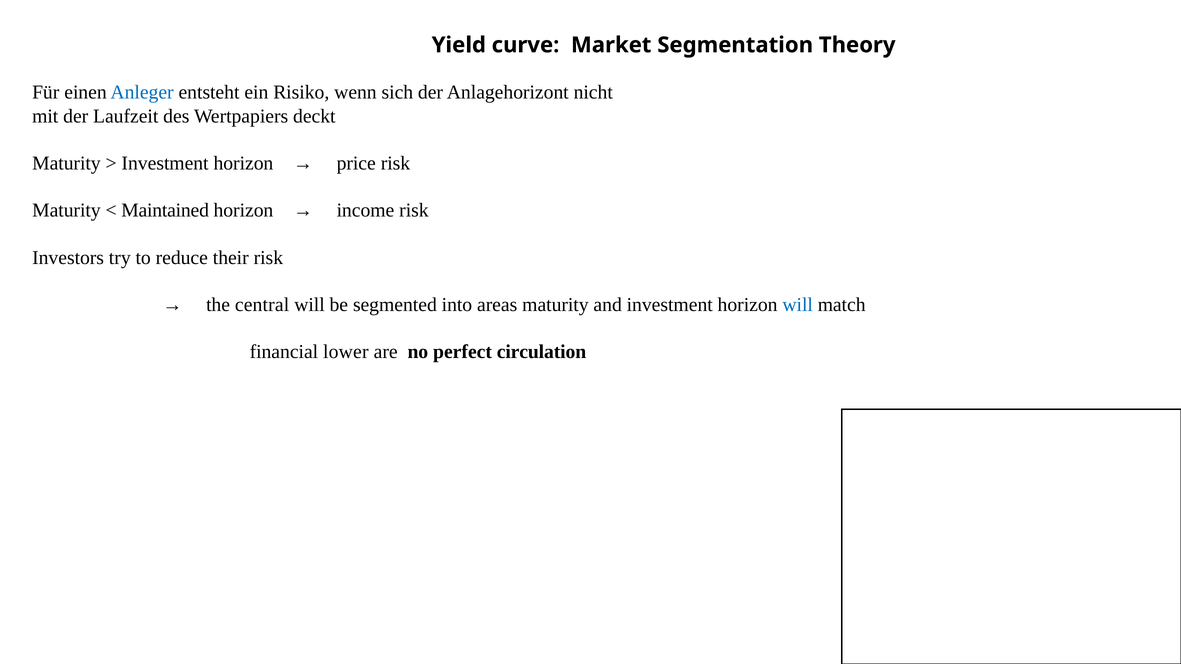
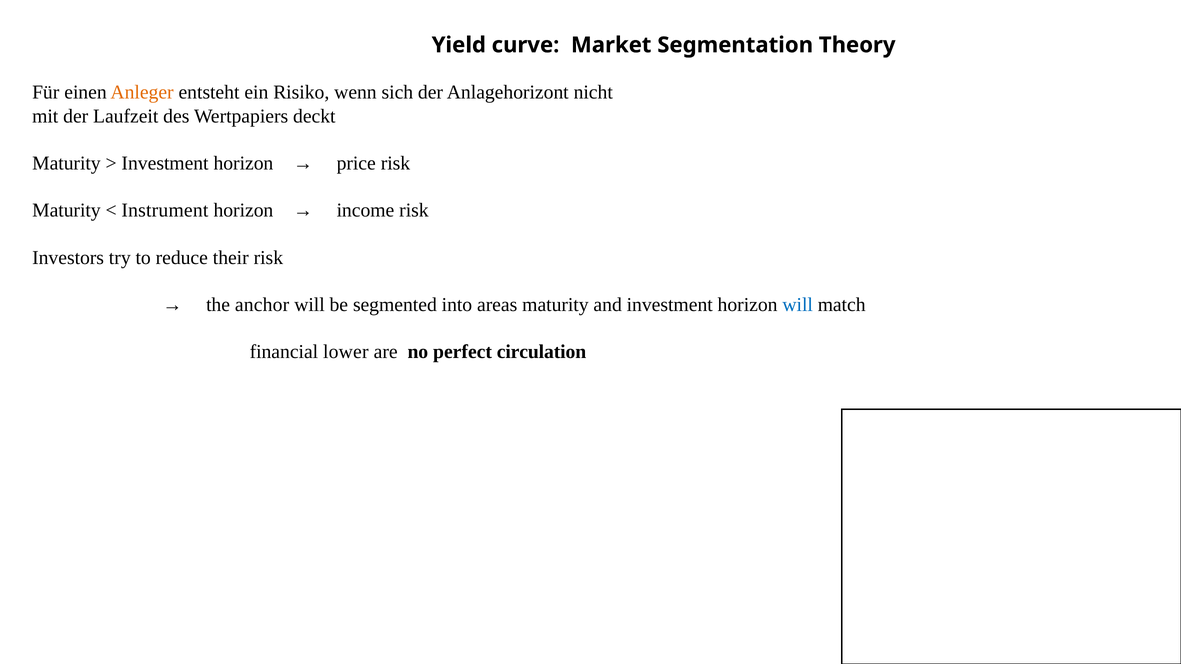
Anleger colour: blue -> orange
Maintained: Maintained -> Instrument
central: central -> anchor
